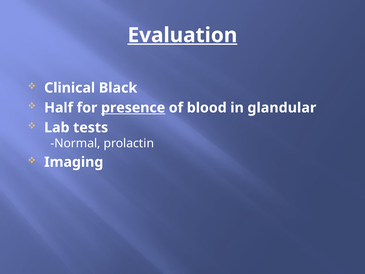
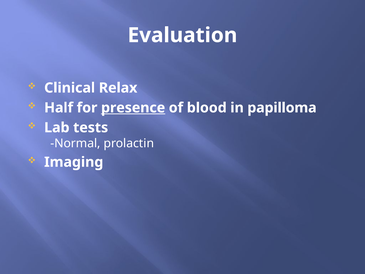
Evaluation underline: present -> none
Black: Black -> Relax
glandular: glandular -> papilloma
